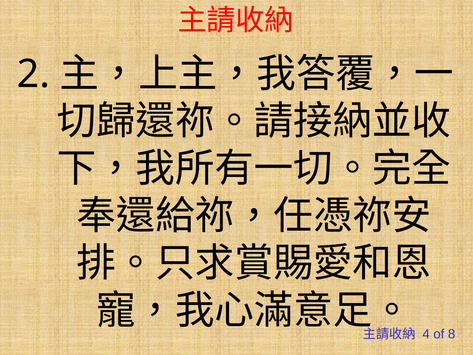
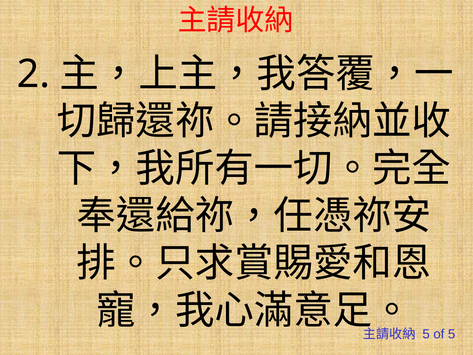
4 at (426, 334): 4 -> 5
of 8: 8 -> 5
